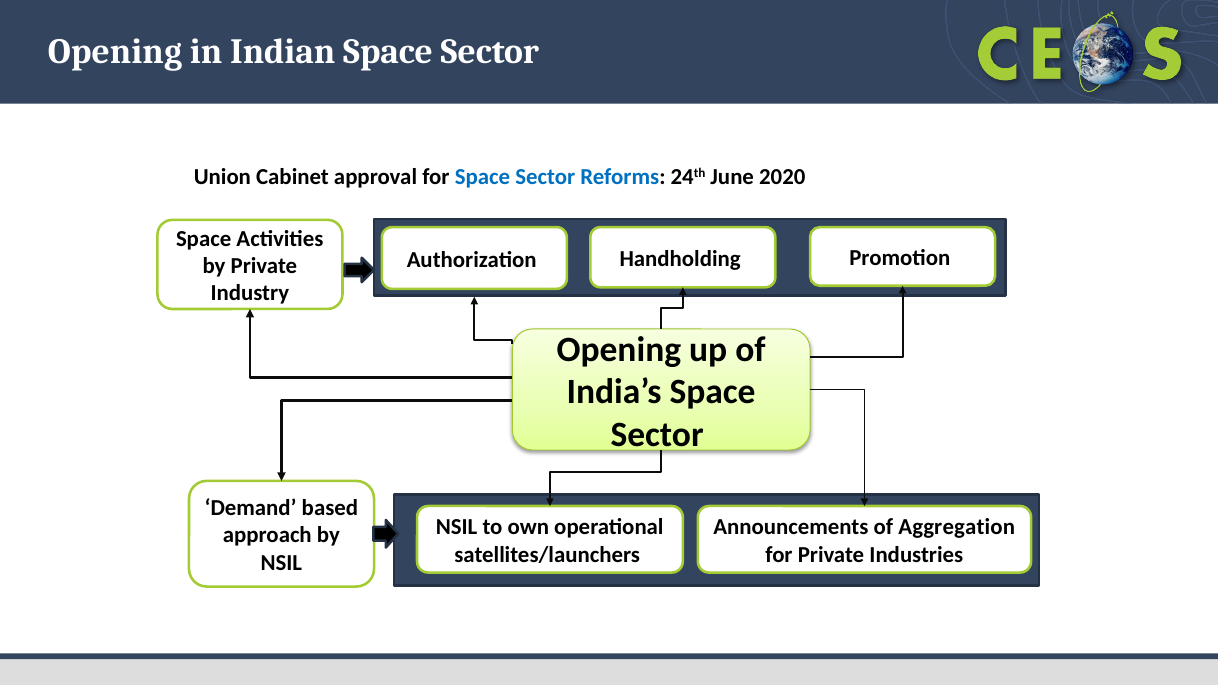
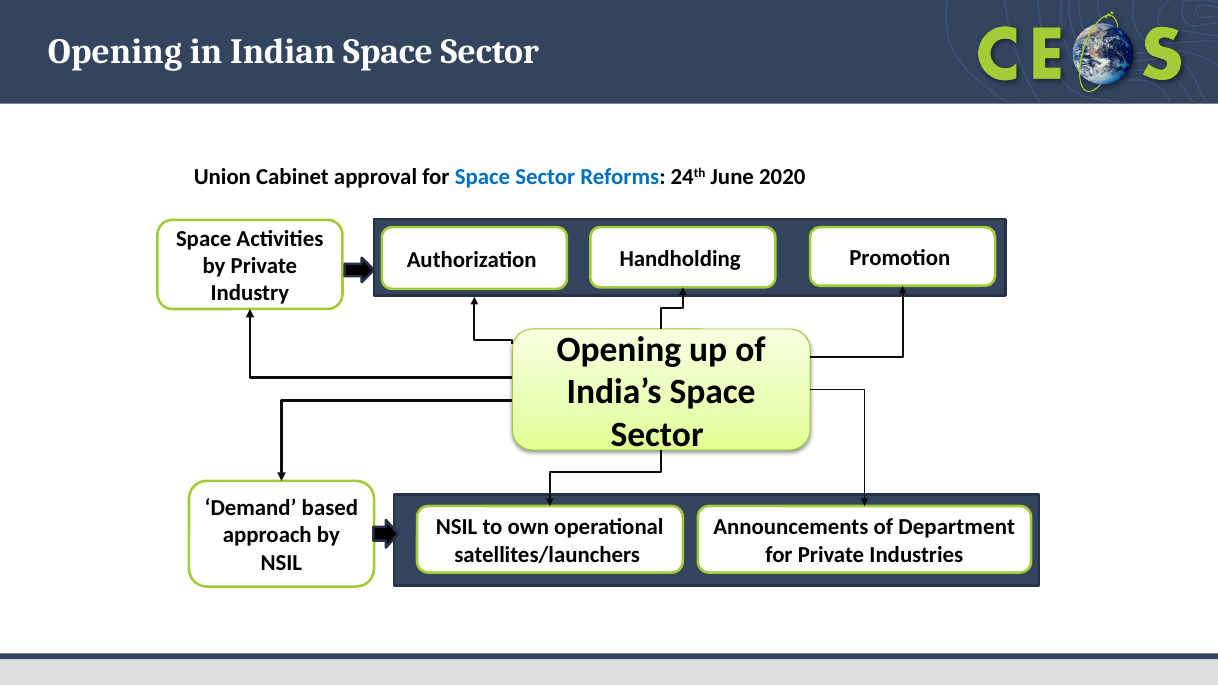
Aggregation: Aggregation -> Department
